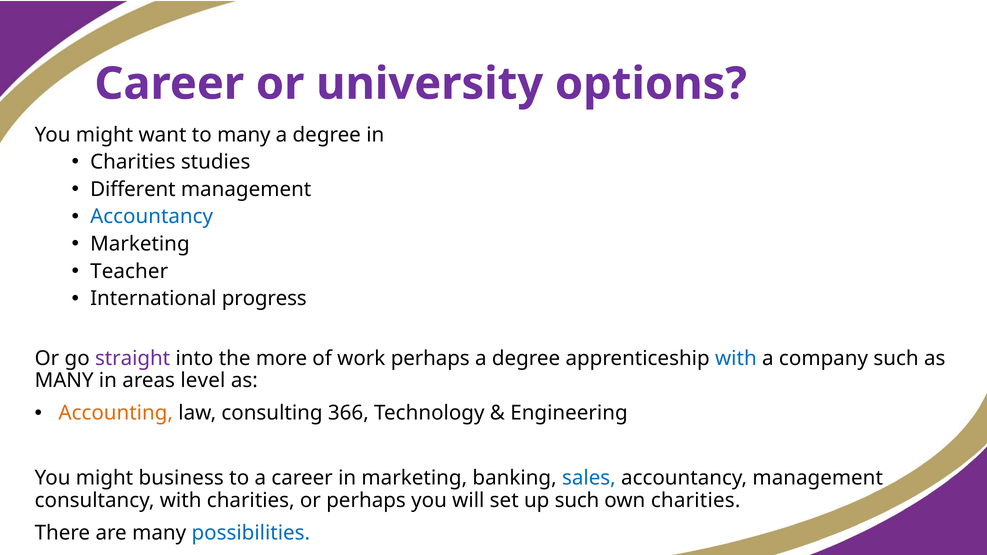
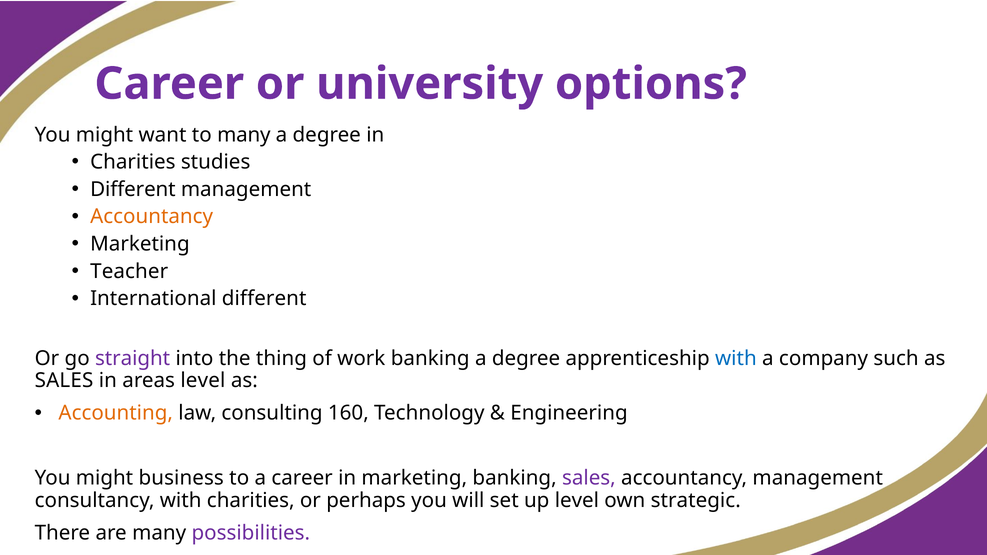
Accountancy at (152, 217) colour: blue -> orange
International progress: progress -> different
more: more -> thing
work perhaps: perhaps -> banking
MANY at (64, 381): MANY -> SALES
366: 366 -> 160
sales at (589, 478) colour: blue -> purple
up such: such -> level
own charities: charities -> strategic
possibilities colour: blue -> purple
